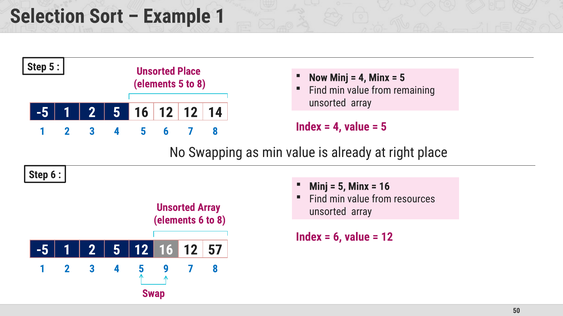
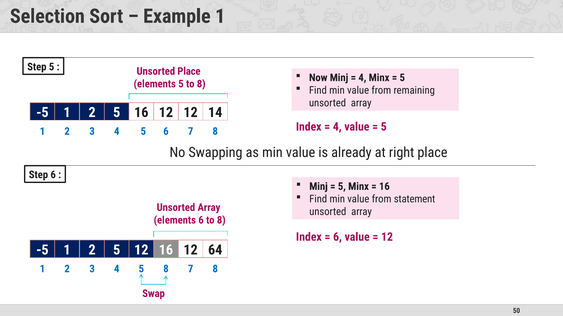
resources: resources -> statement
57: 57 -> 64
5 9: 9 -> 8
